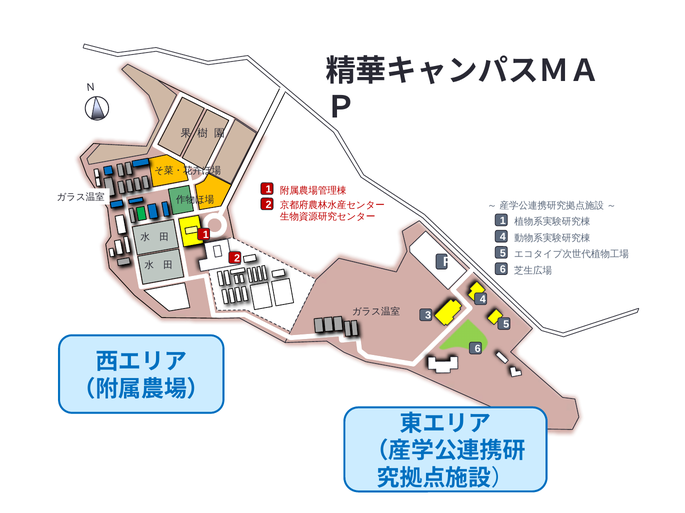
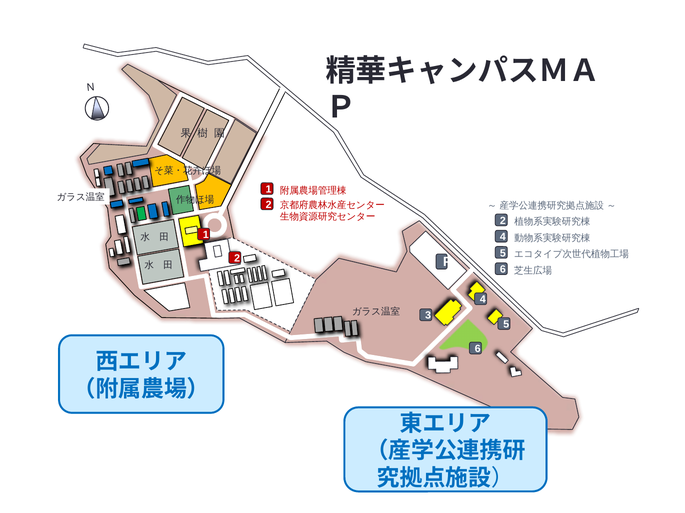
1 at (503, 221): 1 -> 2
